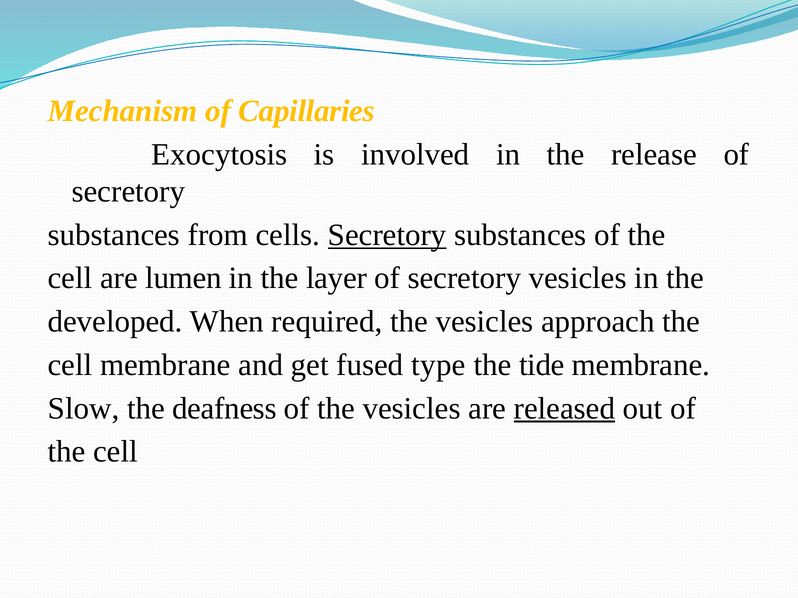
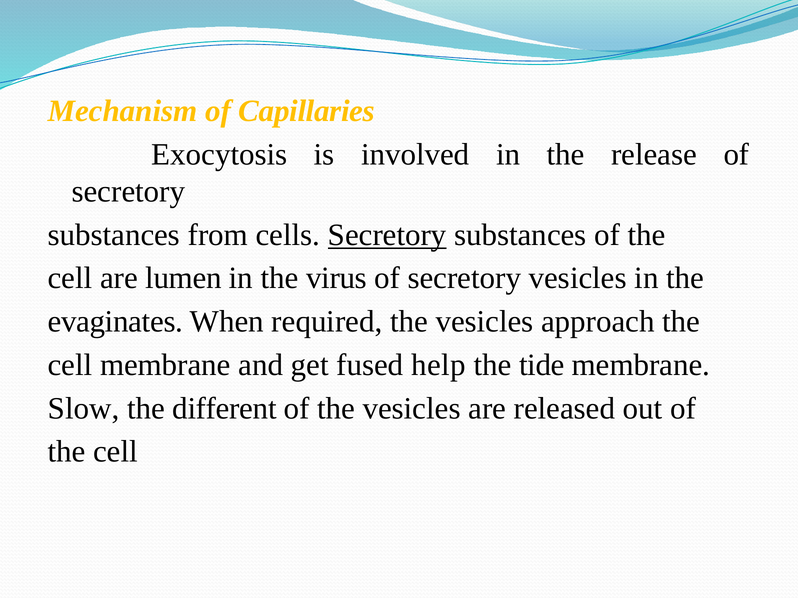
layer: layer -> virus
developed: developed -> evaginates
type: type -> help
deafness: deafness -> different
released underline: present -> none
